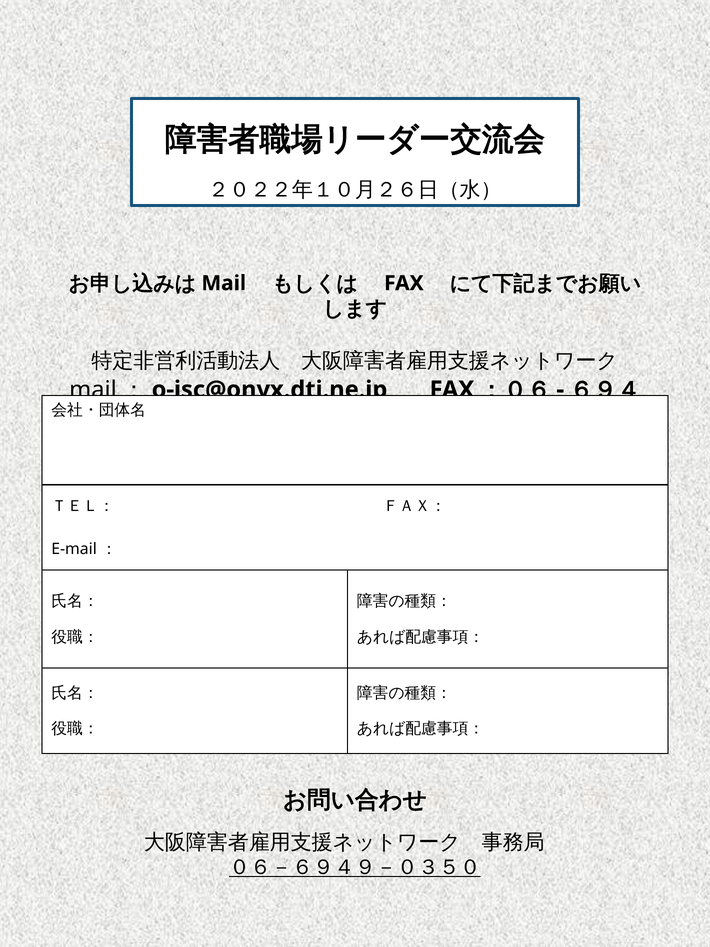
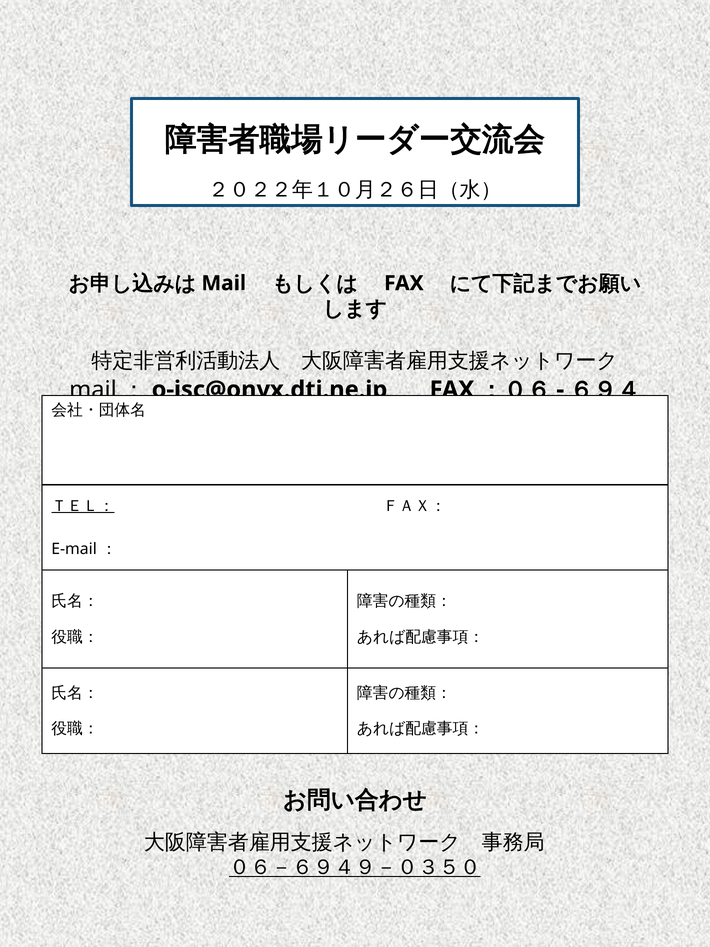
ＴＥＬ： underline: none -> present
